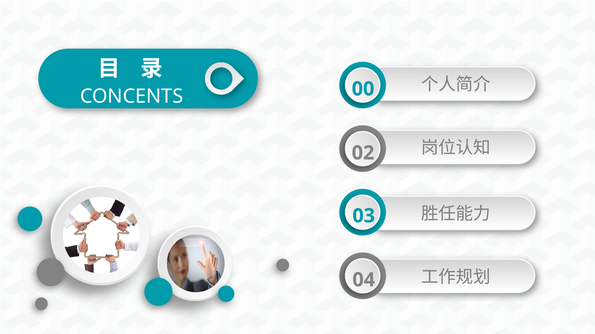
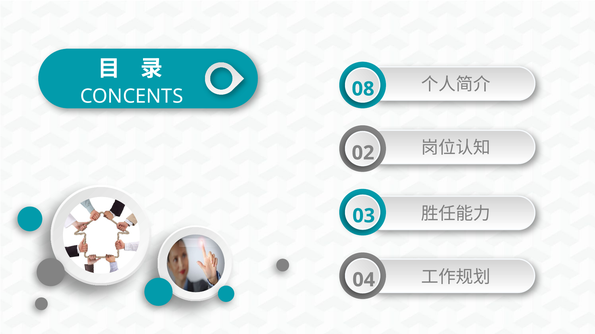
00: 00 -> 08
